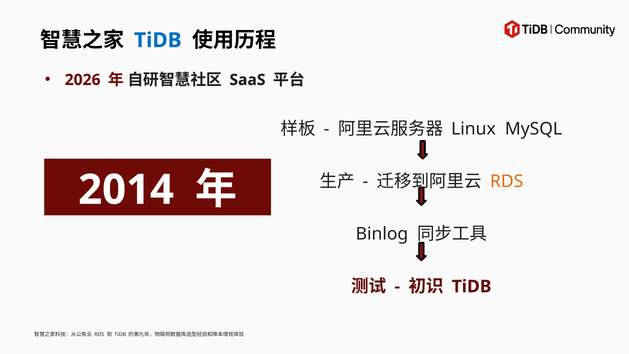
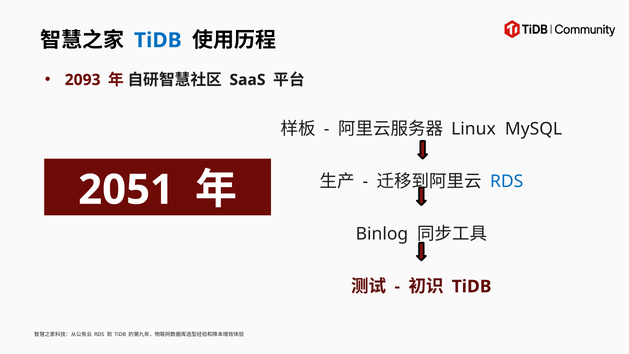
2026: 2026 -> 2093
RDS at (507, 181) colour: orange -> blue
2014: 2014 -> 2051
